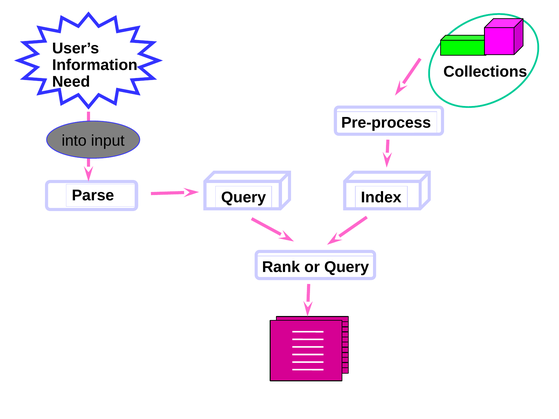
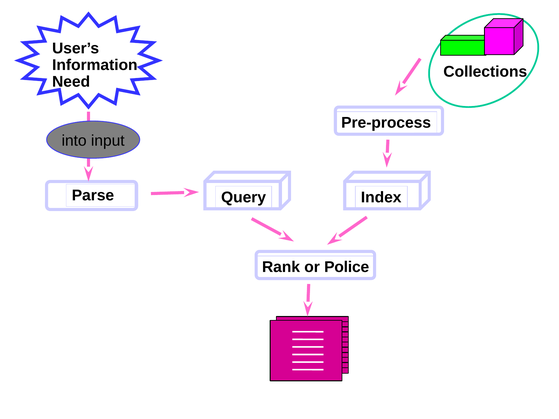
or Query: Query -> Police
